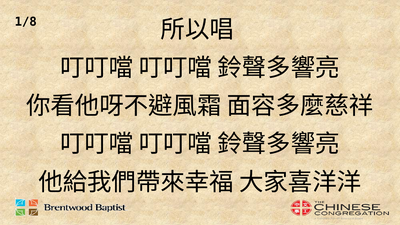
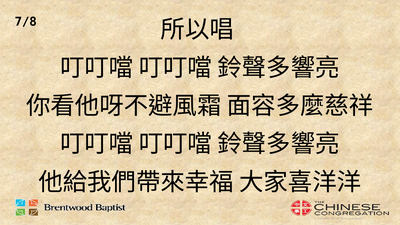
1/8: 1/8 -> 7/8
